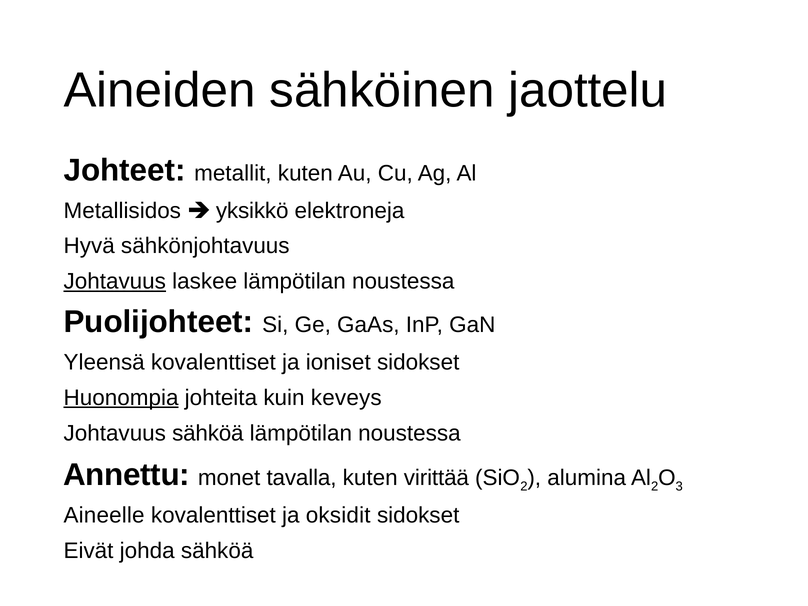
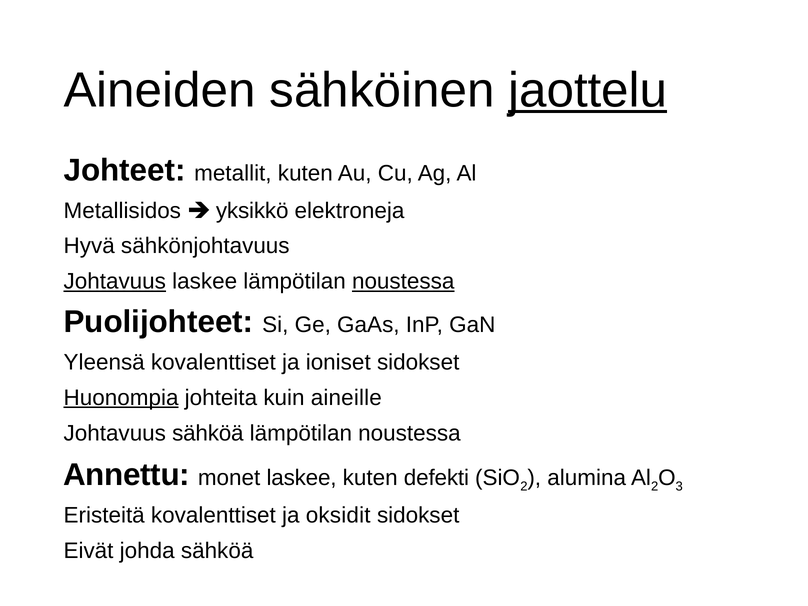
jaottelu underline: none -> present
noustessa at (403, 282) underline: none -> present
keveys: keveys -> aineille
monet tavalla: tavalla -> laskee
virittää: virittää -> defekti
Aineelle: Aineelle -> Eristeitä
